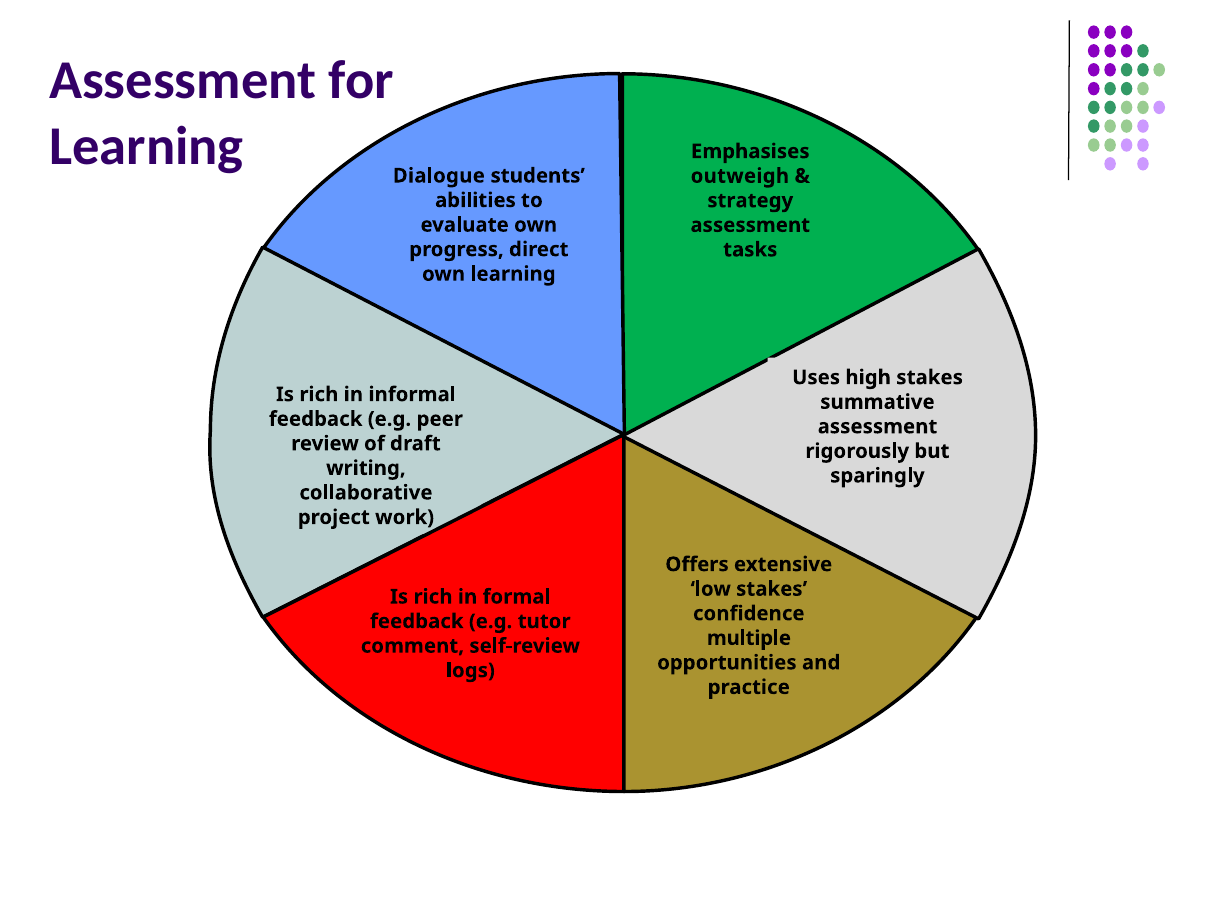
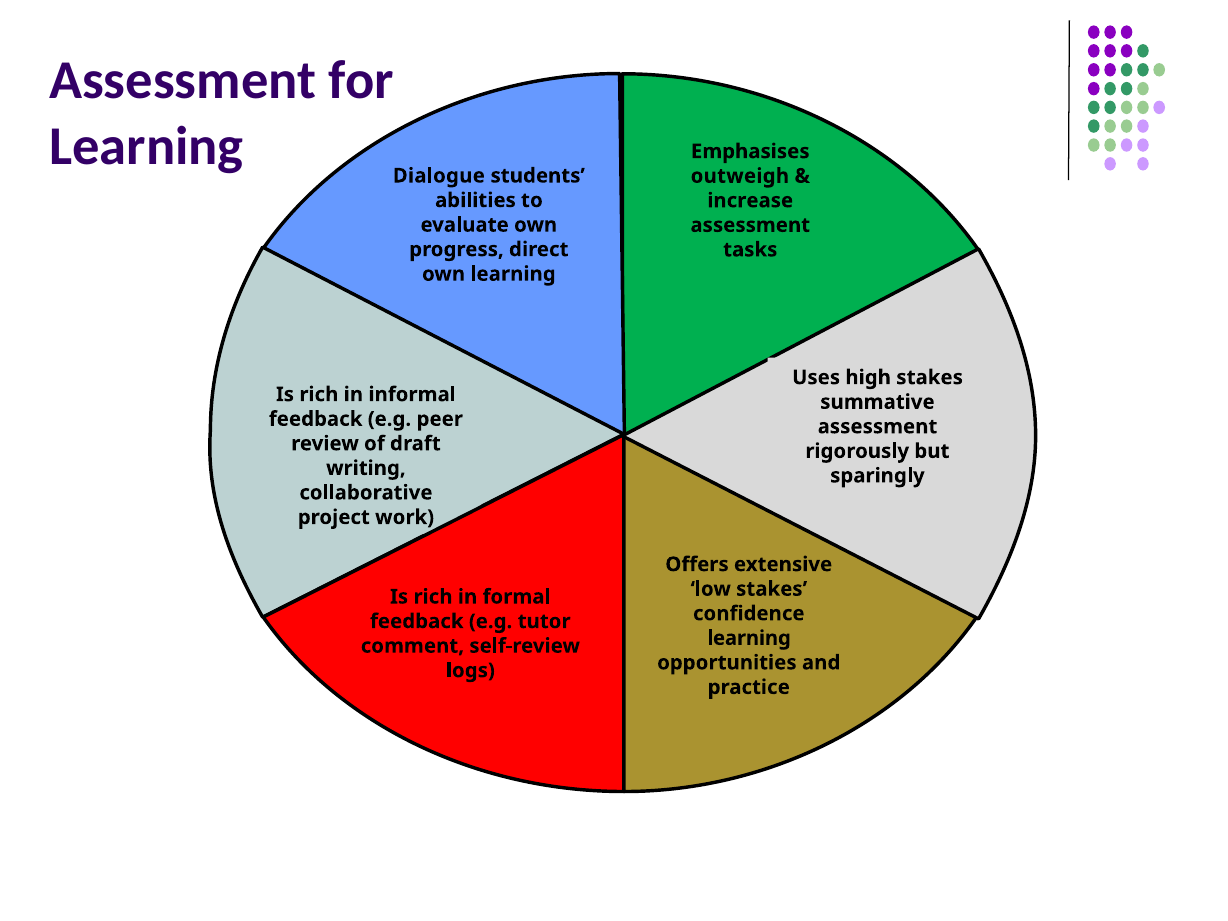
strategy: strategy -> increase
multiple at (749, 638): multiple -> learning
